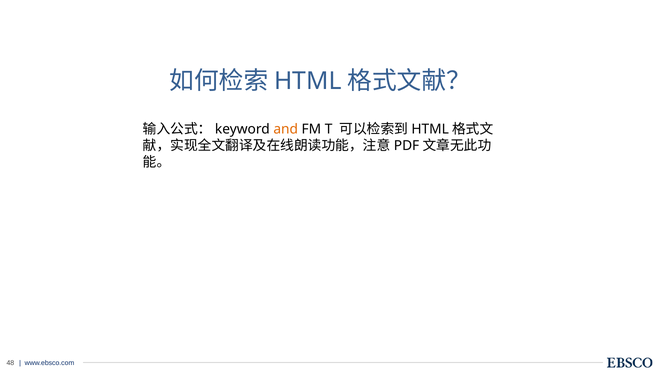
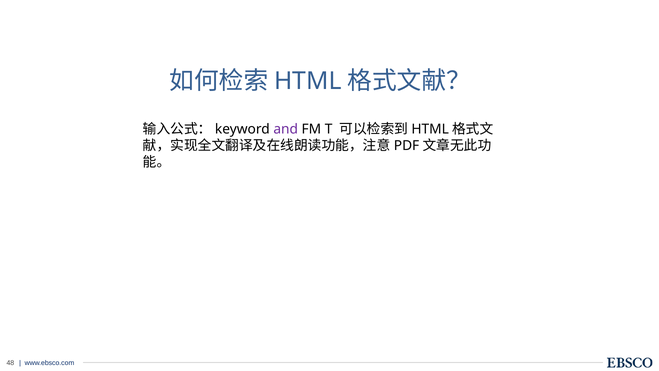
and colour: orange -> purple
